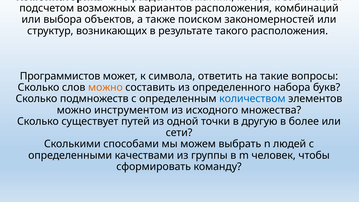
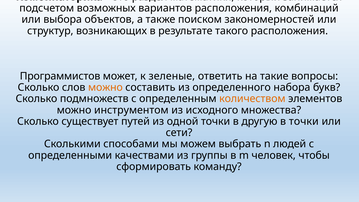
символа: символа -> зеленые
количеством colour: blue -> orange
в более: более -> точки
